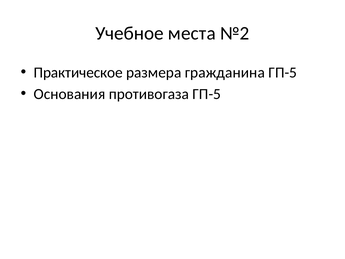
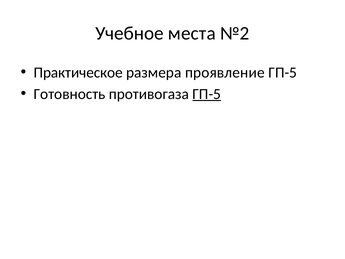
гражданина: гражданина -> проявление
Основания: Основания -> Готовность
ГП-5 at (207, 94) underline: none -> present
